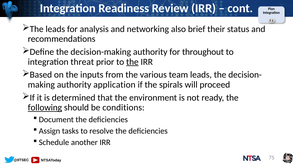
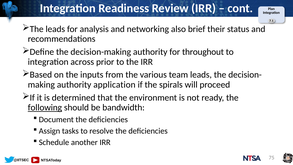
threat: threat -> across
the at (132, 62) underline: present -> none
conditions: conditions -> bandwidth
